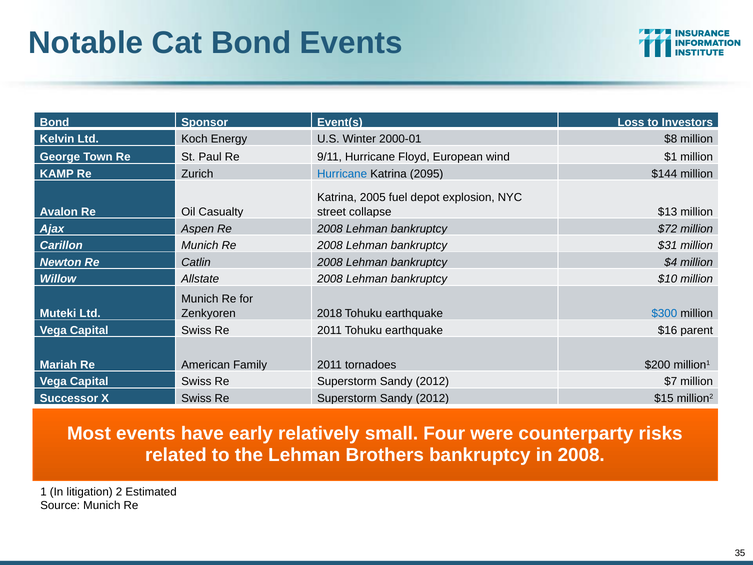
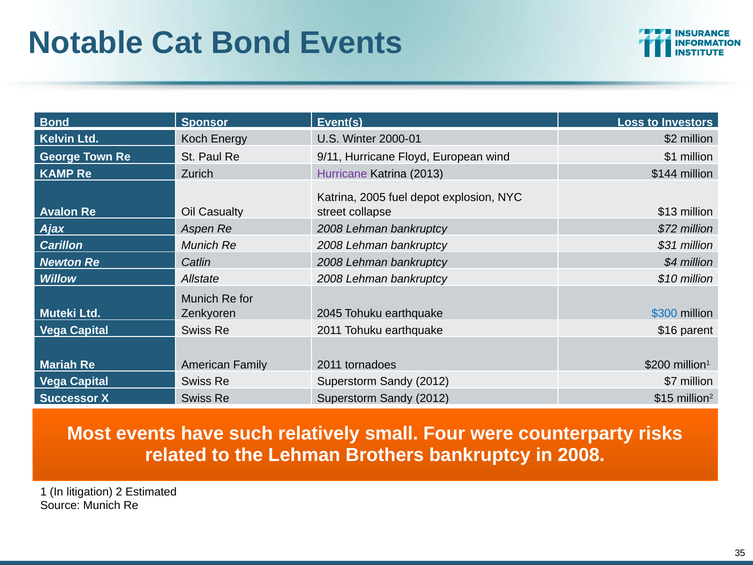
$8: $8 -> $2
Hurricane at (342, 174) colour: blue -> purple
2095: 2095 -> 2013
2018: 2018 -> 2045
early: early -> such
